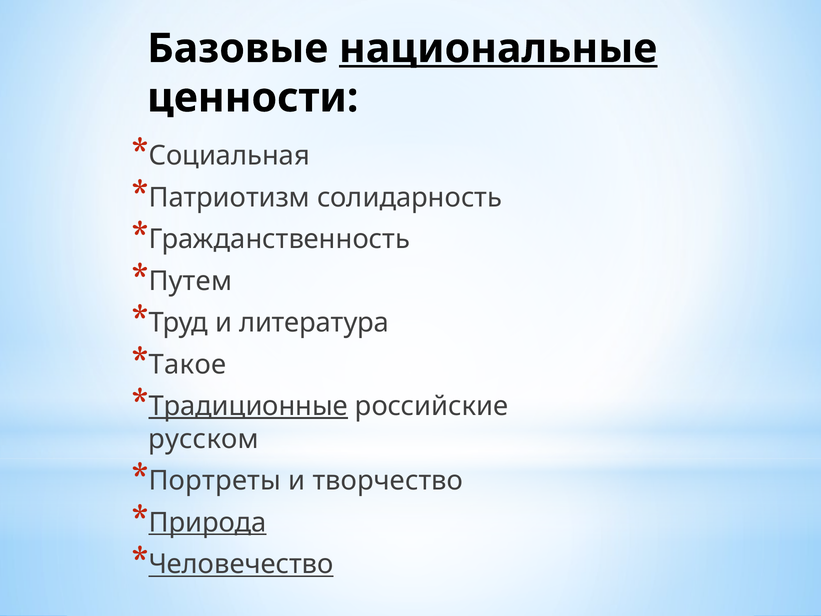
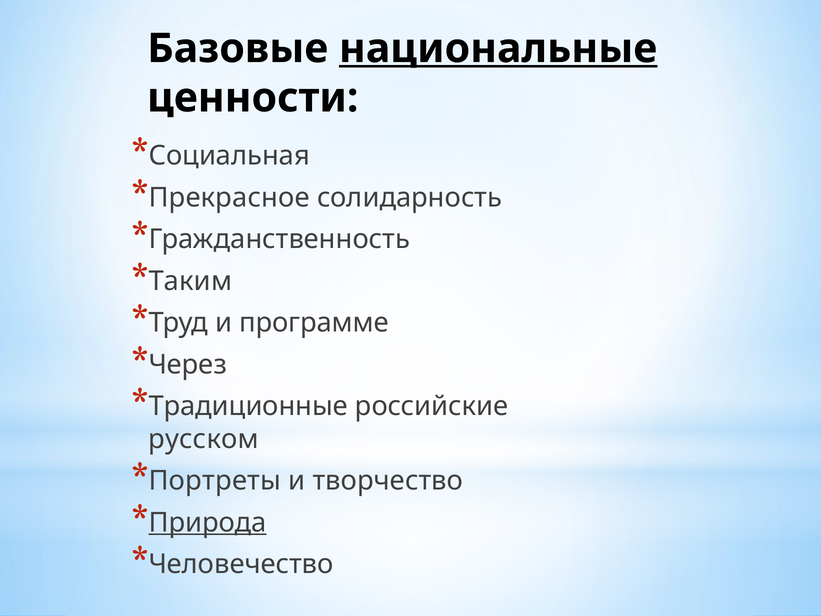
Патриотизм: Патриотизм -> Прекрасное
Путем: Путем -> Таким
литература: литература -> программе
Такое: Такое -> Через
Традиционные underline: present -> none
Человечество underline: present -> none
